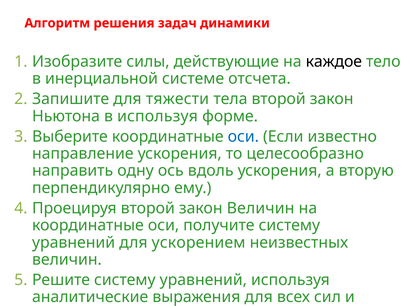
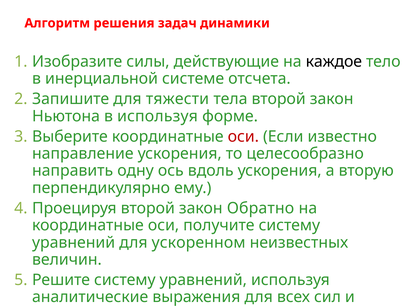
оси at (243, 136) colour: blue -> red
закон Величин: Величин -> Обратно
ускорением: ускорением -> ускоренном
